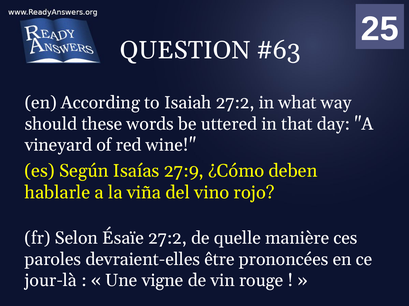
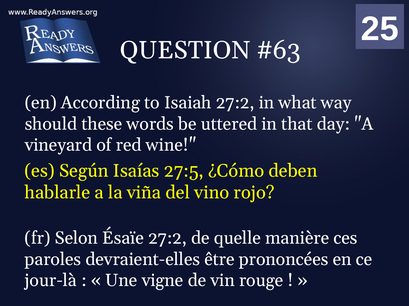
27:9: 27:9 -> 27:5
